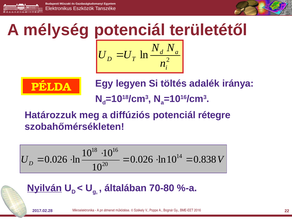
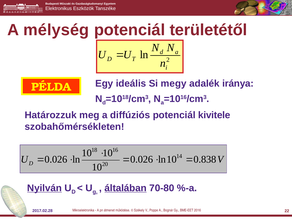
legyen: legyen -> ideális
töltés: töltés -> megy
rétegre: rétegre -> kivitele
általában underline: none -> present
